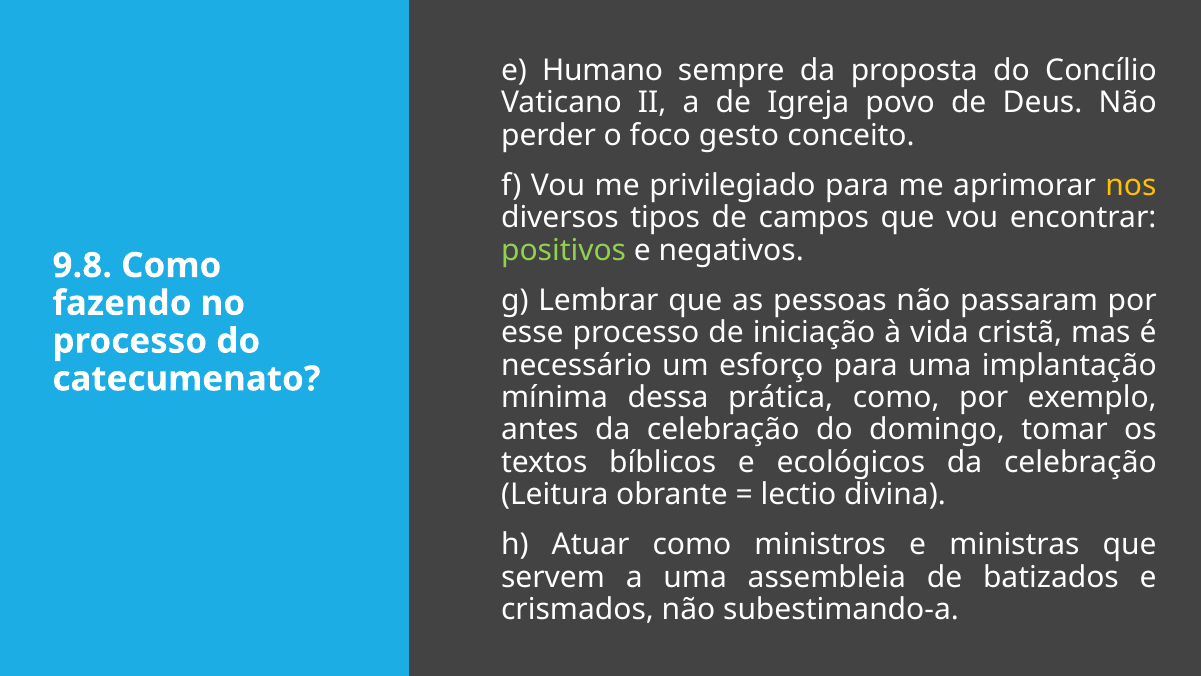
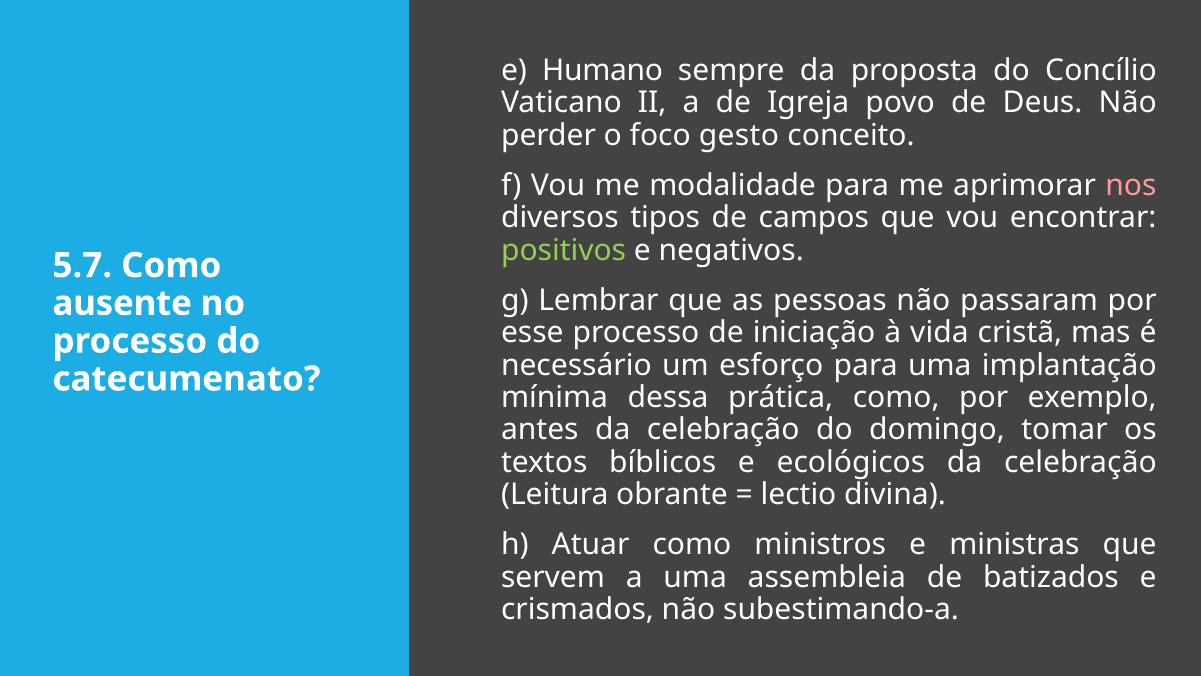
privilegiado: privilegiado -> modalidade
nos colour: yellow -> pink
9.8: 9.8 -> 5.7
fazendo: fazendo -> ausente
